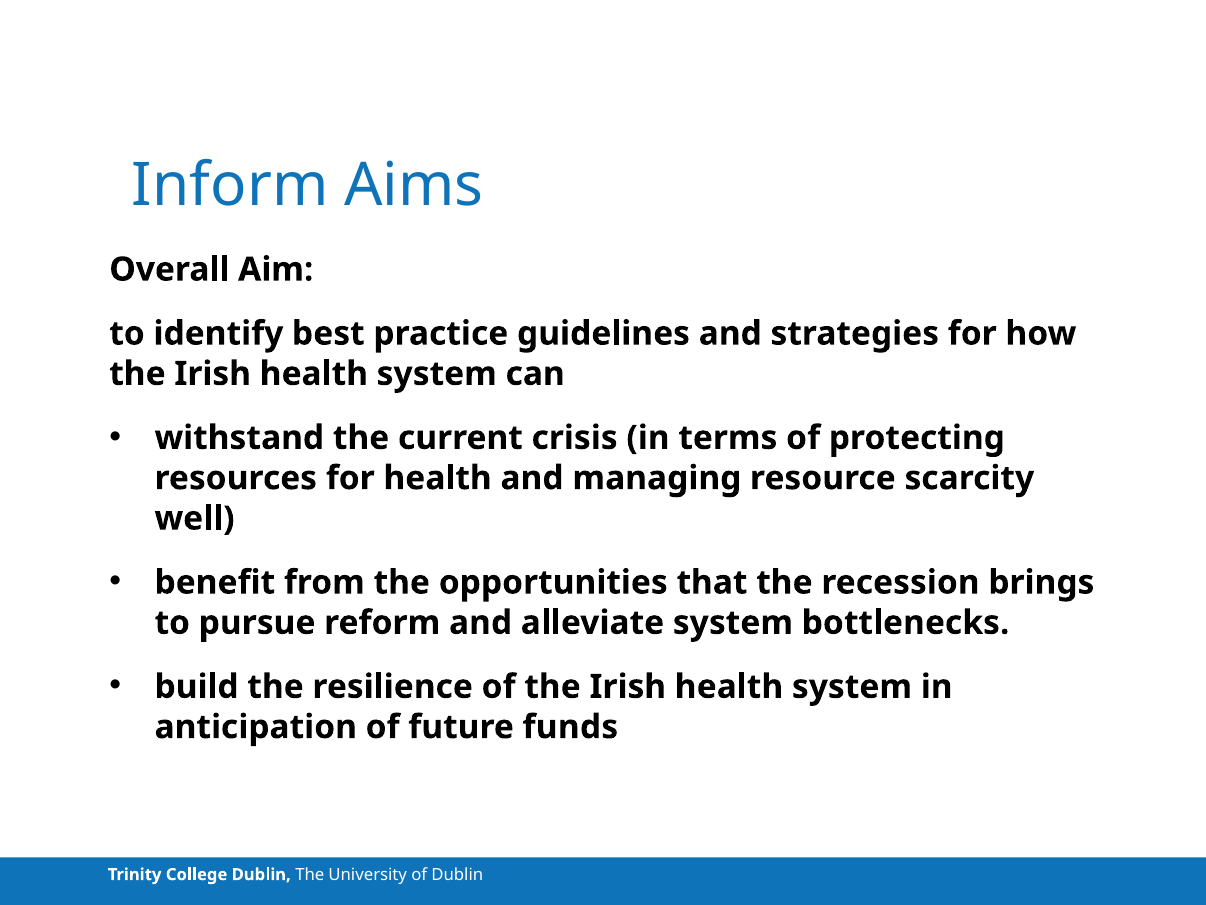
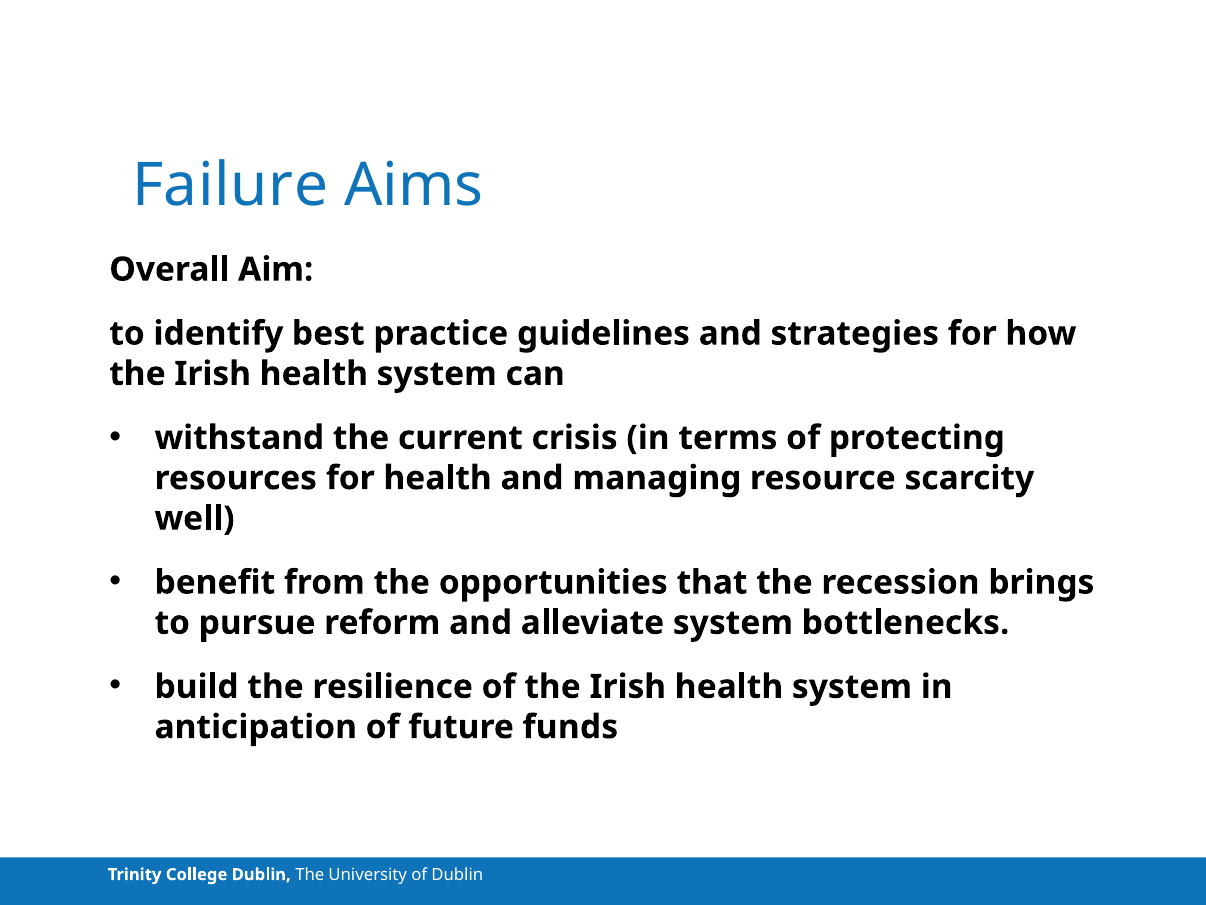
Inform: Inform -> Failure
